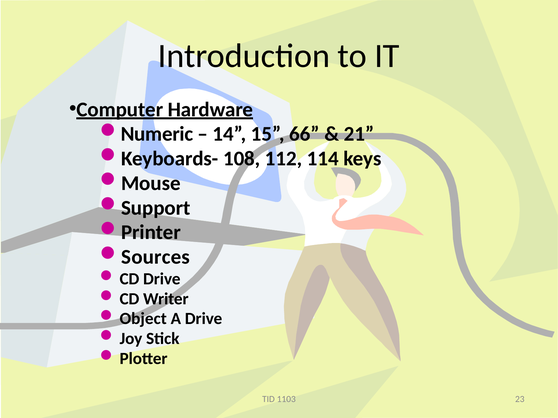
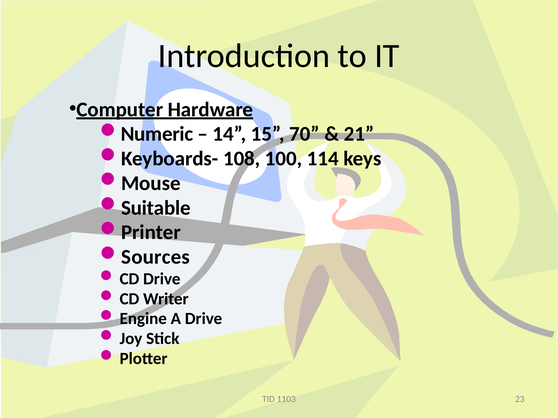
66: 66 -> 70
112: 112 -> 100
Support: Support -> Suitable
Object: Object -> Engine
